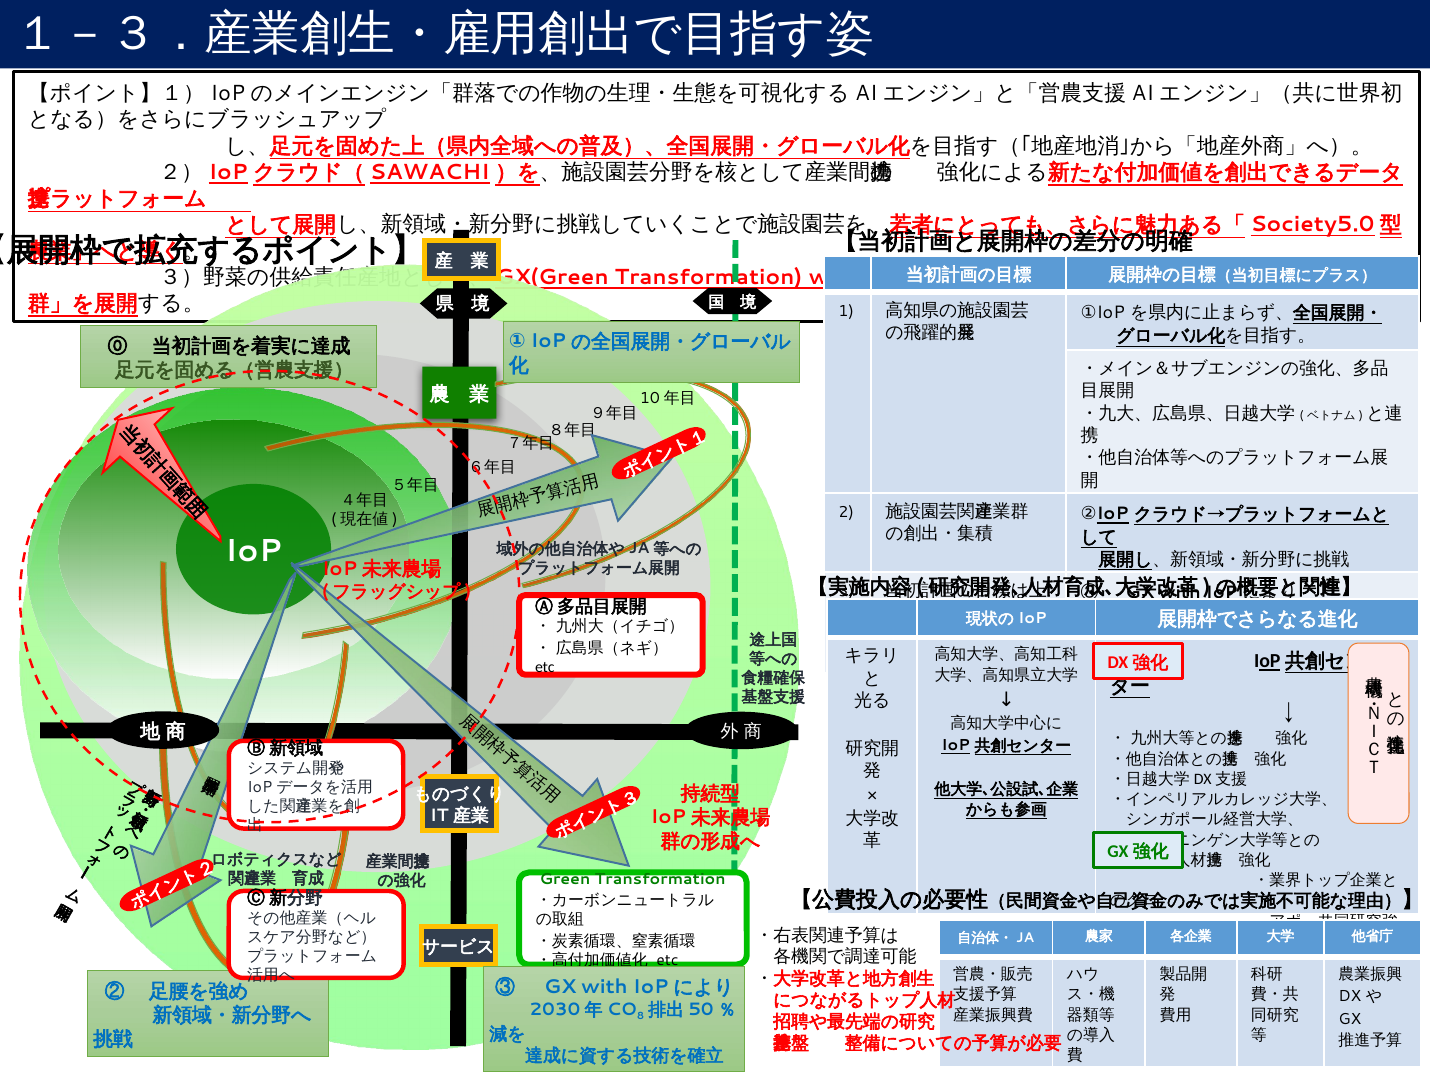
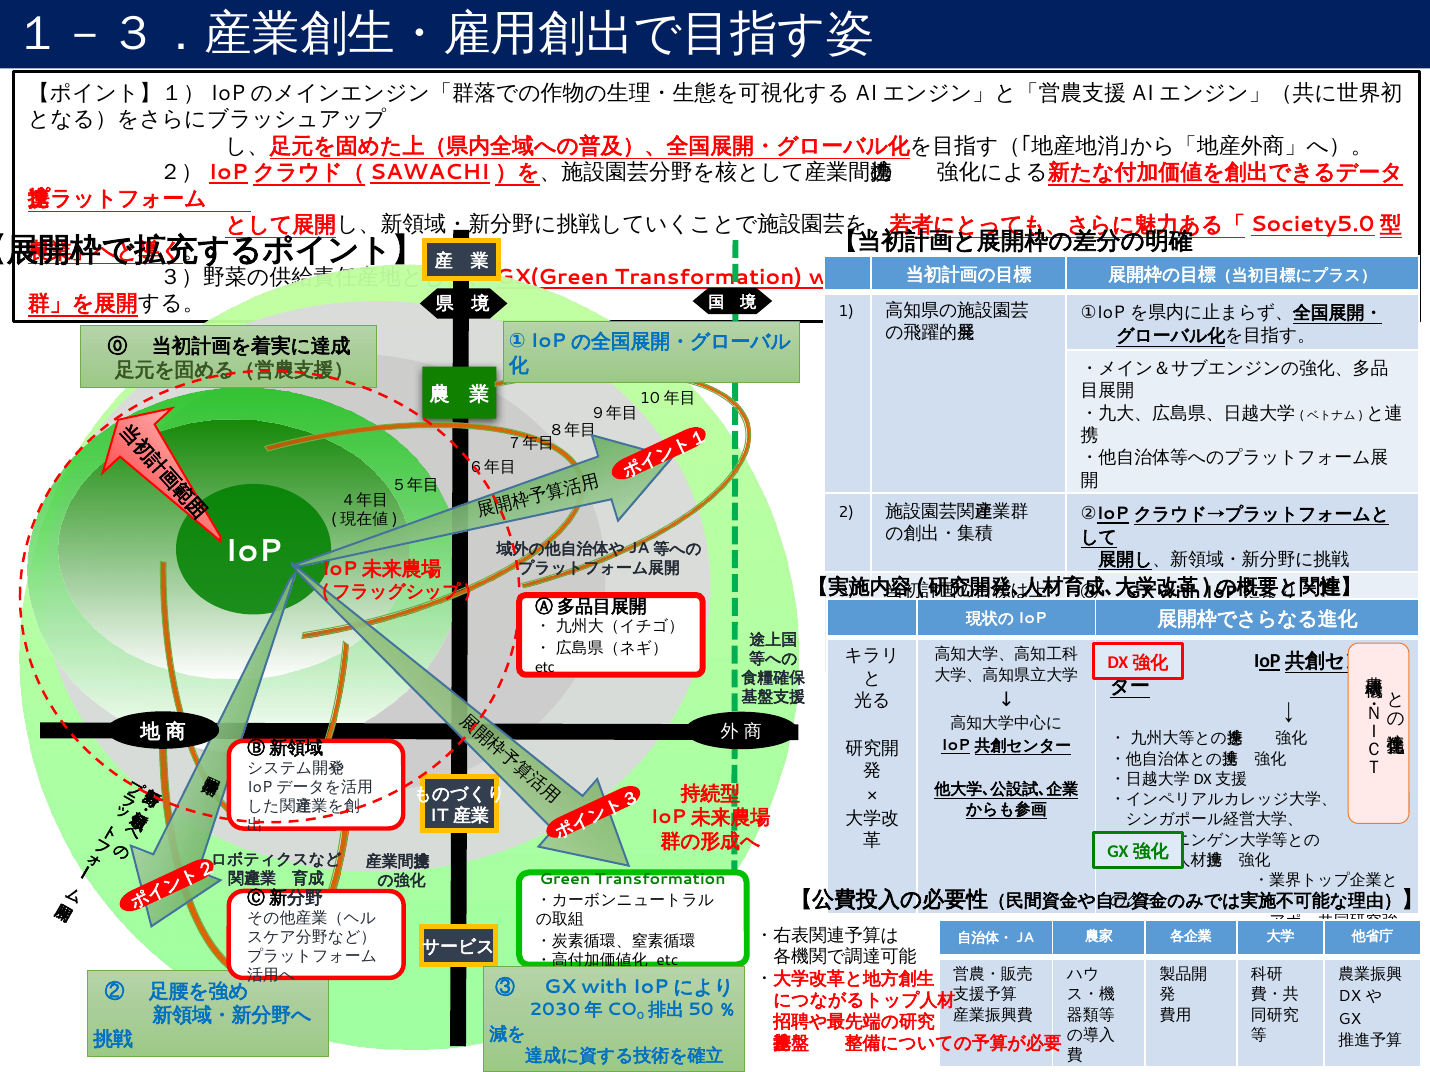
8: 8 -> 0
